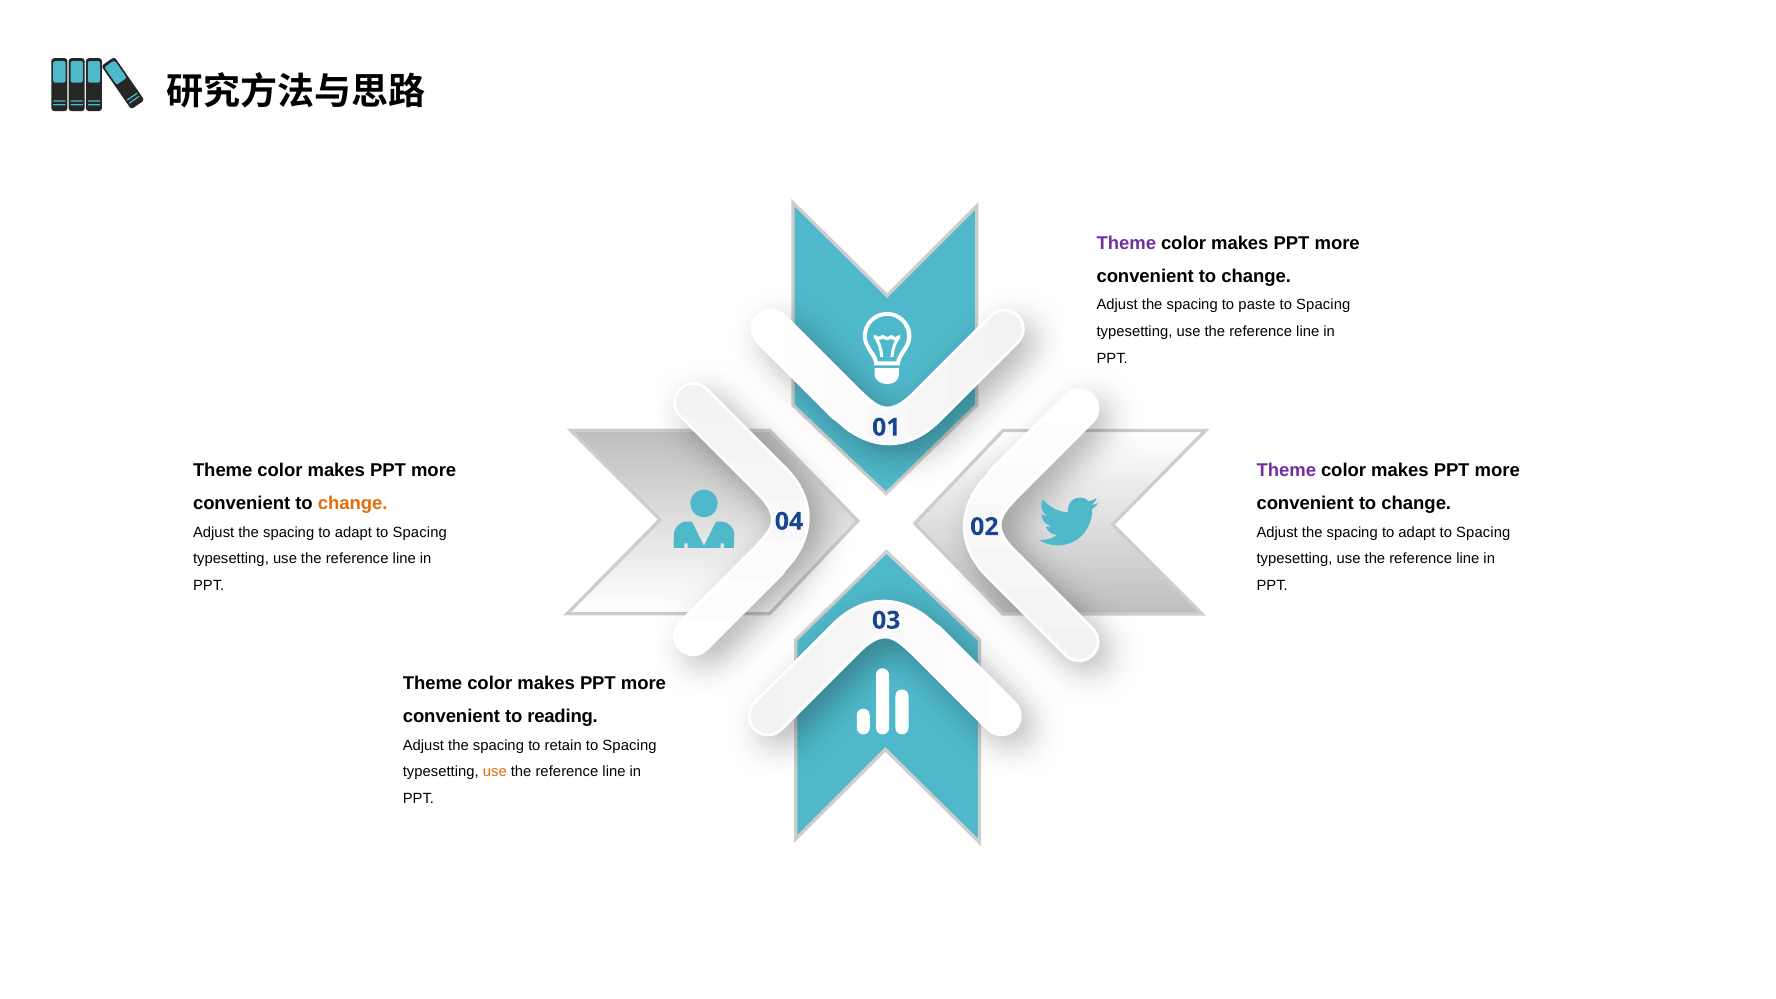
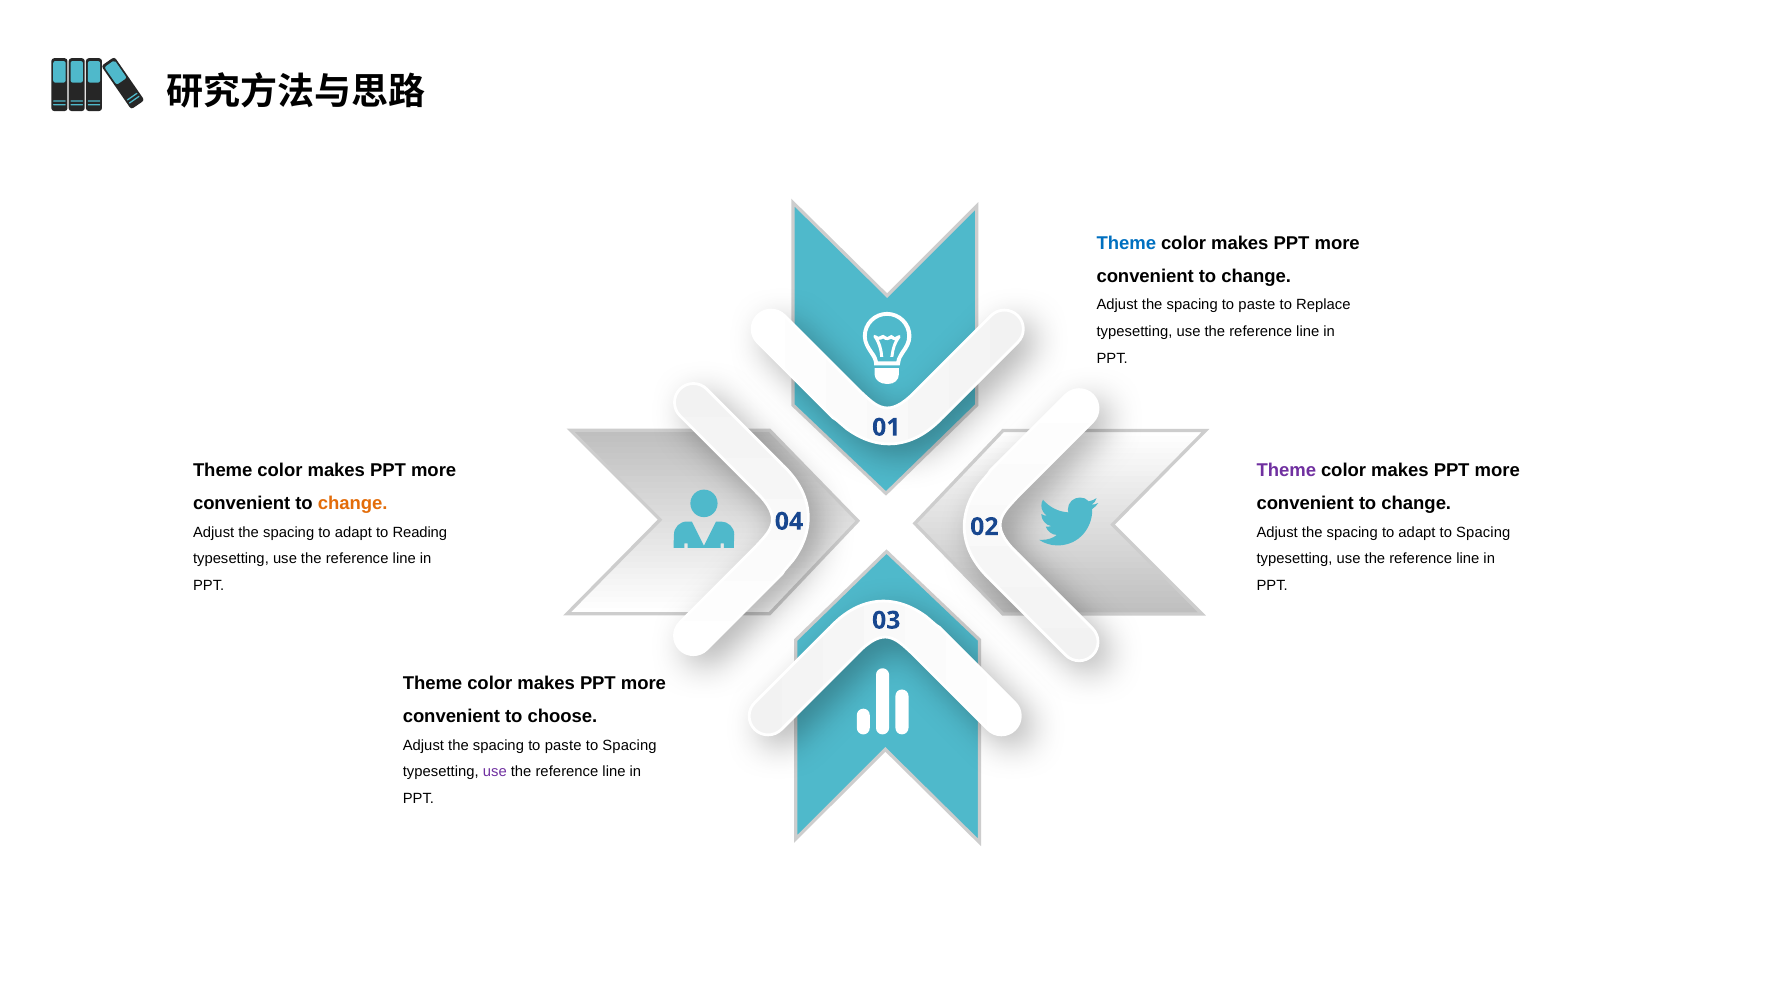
Theme at (1126, 243) colour: purple -> blue
Spacing at (1323, 305): Spacing -> Replace
Spacing at (420, 532): Spacing -> Reading
reading: reading -> choose
retain at (563, 745): retain -> paste
use at (495, 772) colour: orange -> purple
